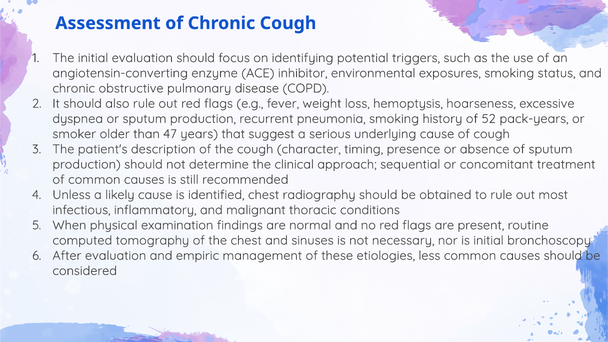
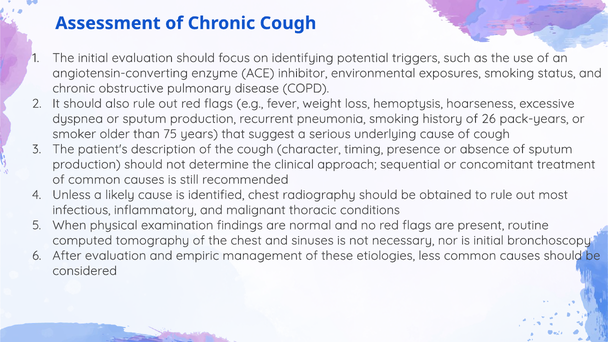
52: 52 -> 26
47: 47 -> 75
